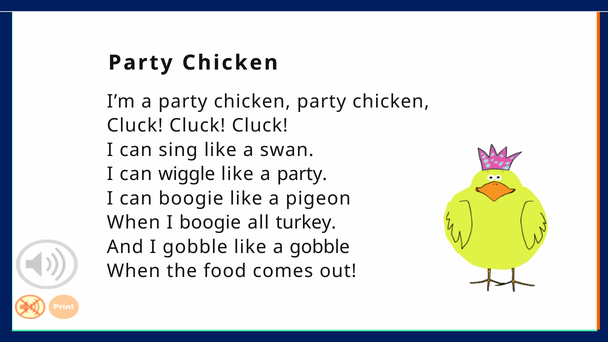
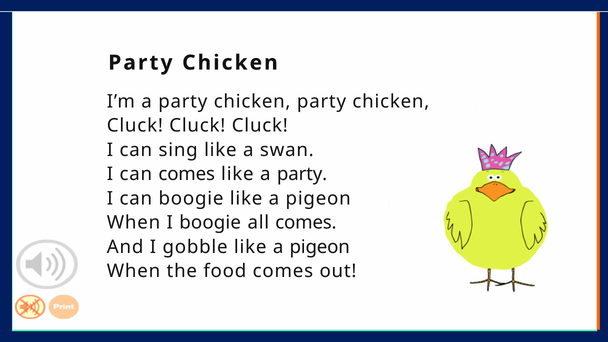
can wiggle: wiggle -> comes
all turkey: turkey -> comes
gobble like a gobble: gobble -> pigeon
